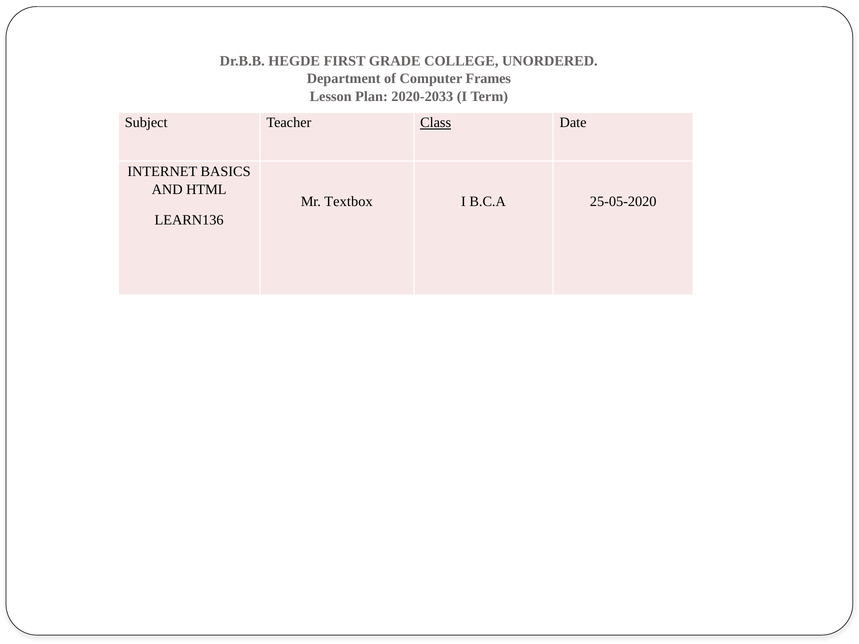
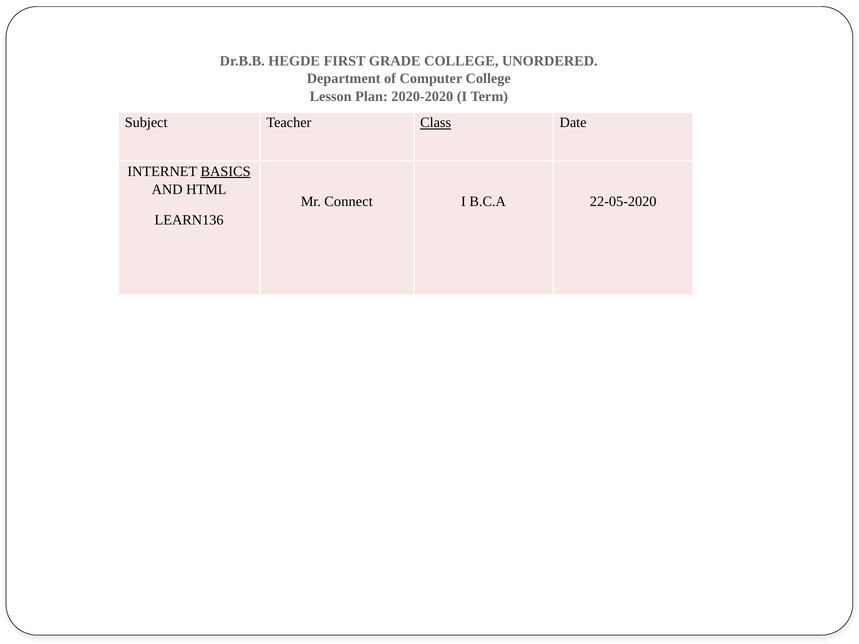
Computer Frames: Frames -> College
2020-2033: 2020-2033 -> 2020-2020
BASICS underline: none -> present
Textbox: Textbox -> Connect
25-05-2020: 25-05-2020 -> 22-05-2020
